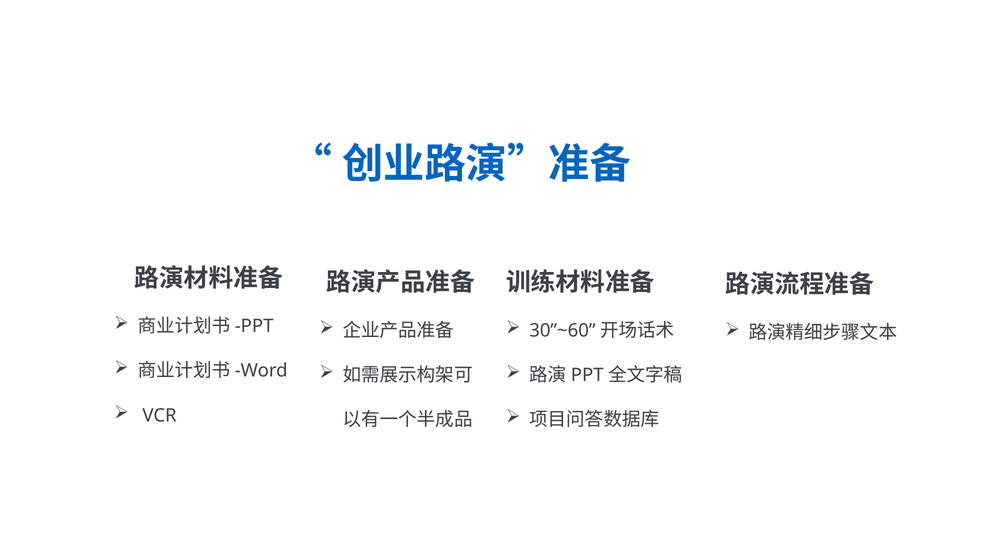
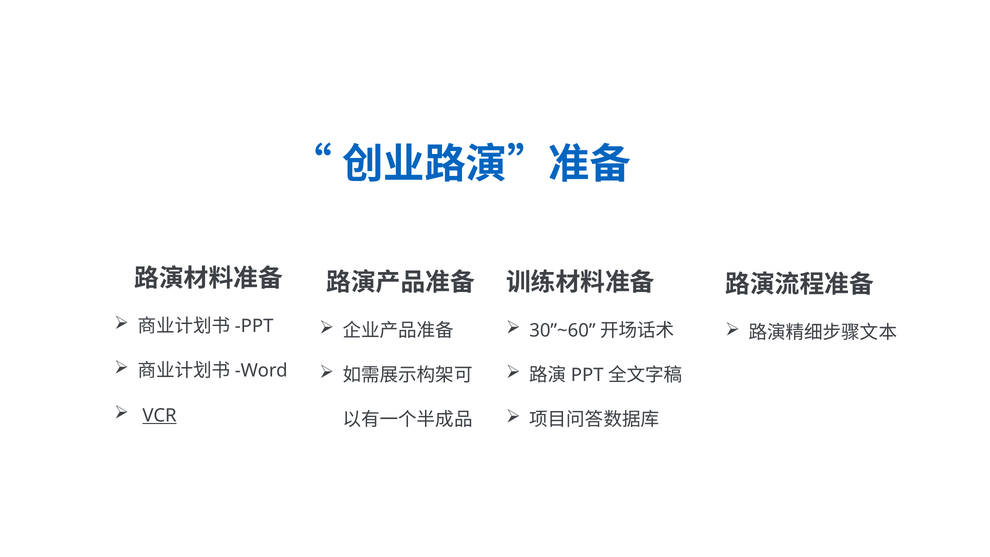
VCR underline: none -> present
